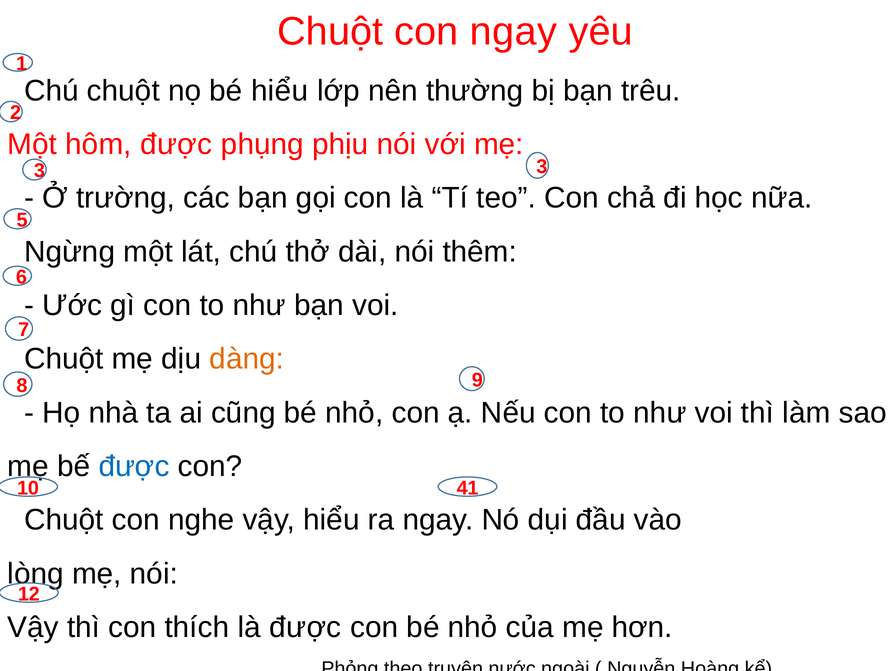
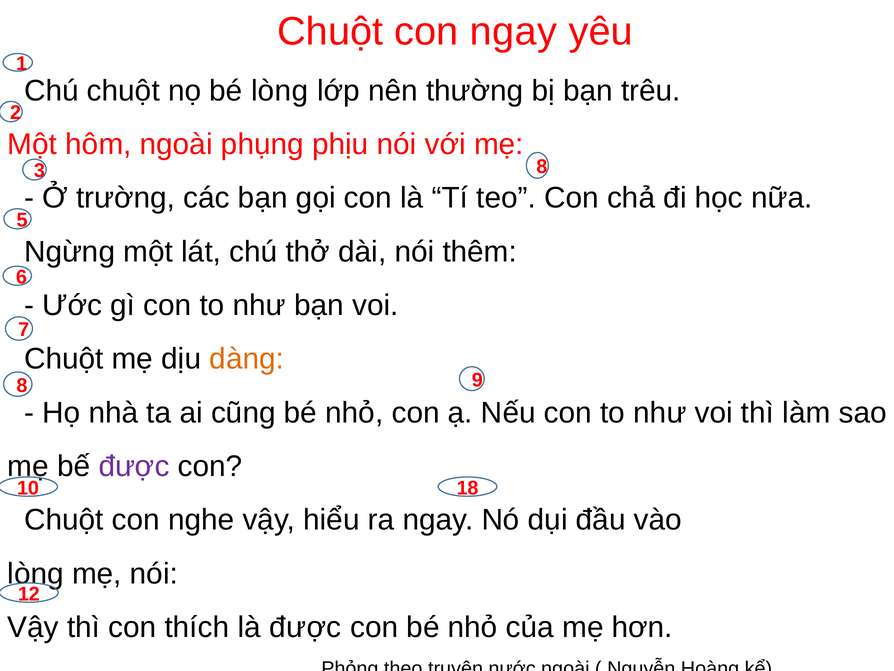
bé hiểu: hiểu -> lòng
hôm được: được -> ngoài
3 3: 3 -> 8
được at (134, 466) colour: blue -> purple
41: 41 -> 18
